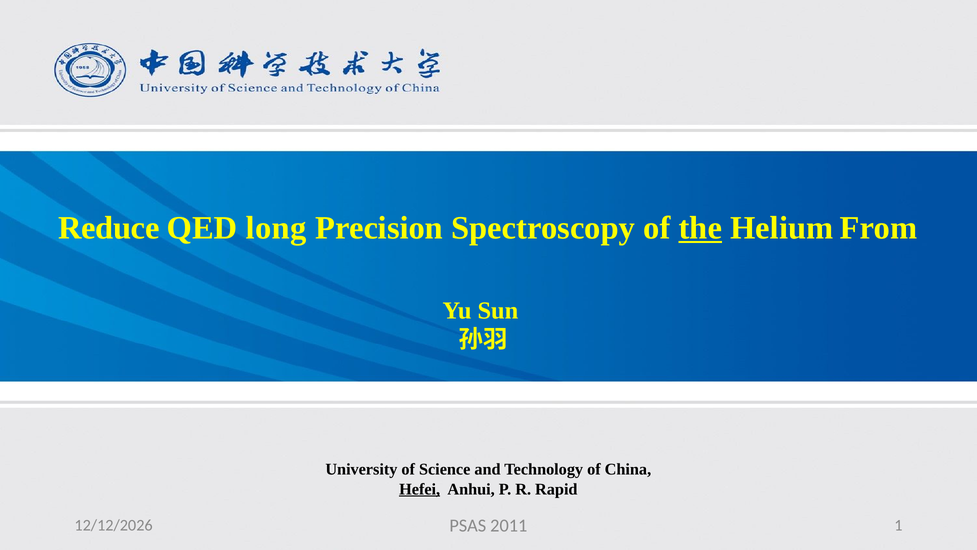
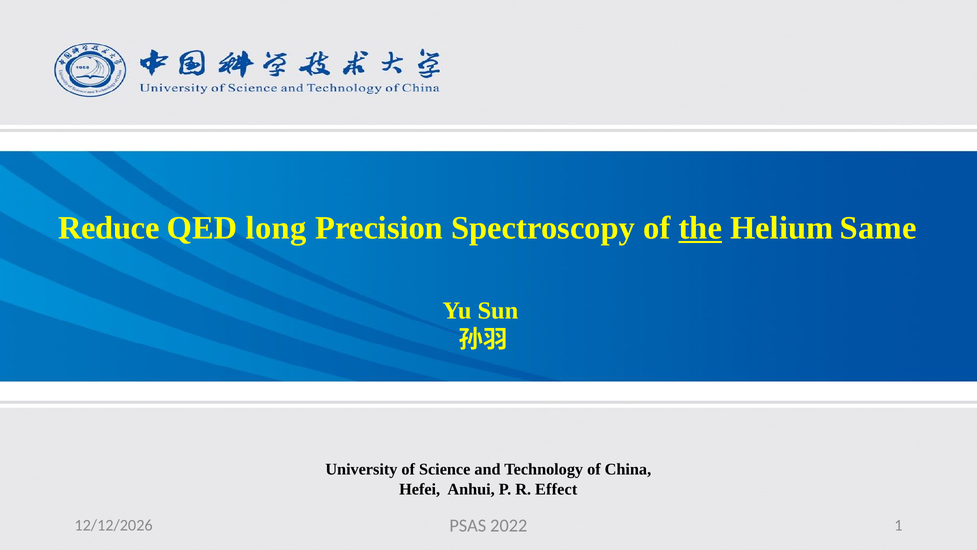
From: From -> Same
Hefei underline: present -> none
Rapid: Rapid -> Effect
2011: 2011 -> 2022
